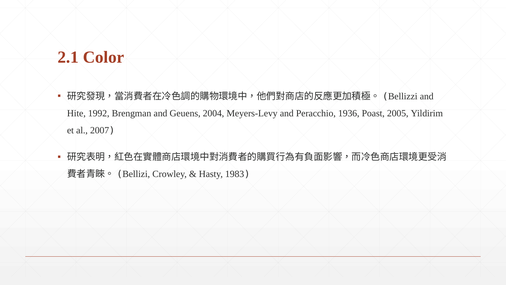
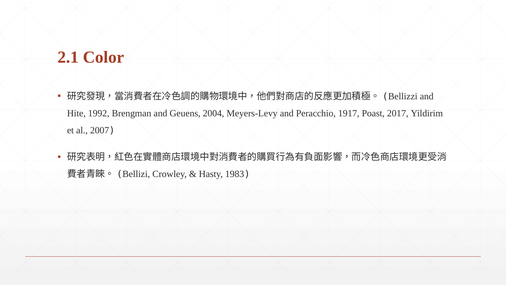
1936: 1936 -> 1917
2005: 2005 -> 2017
